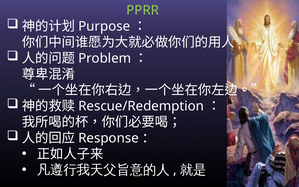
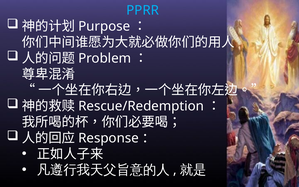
PPRR colour: light green -> light blue
